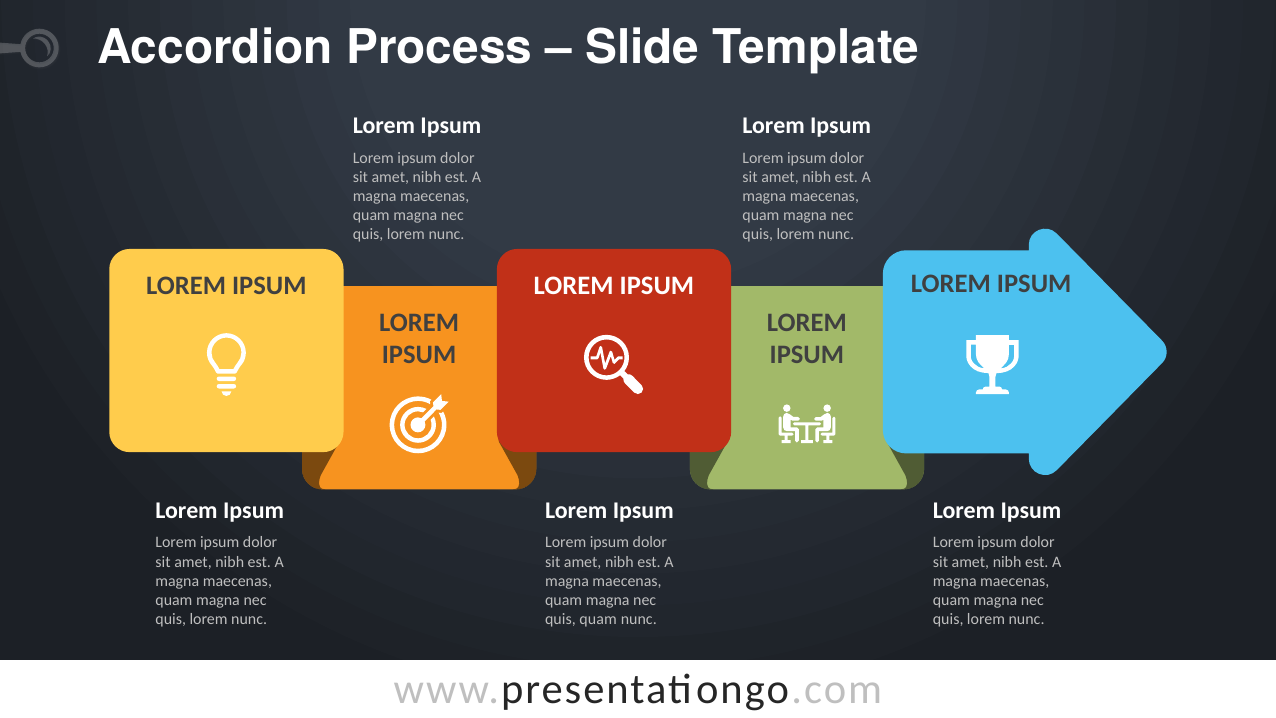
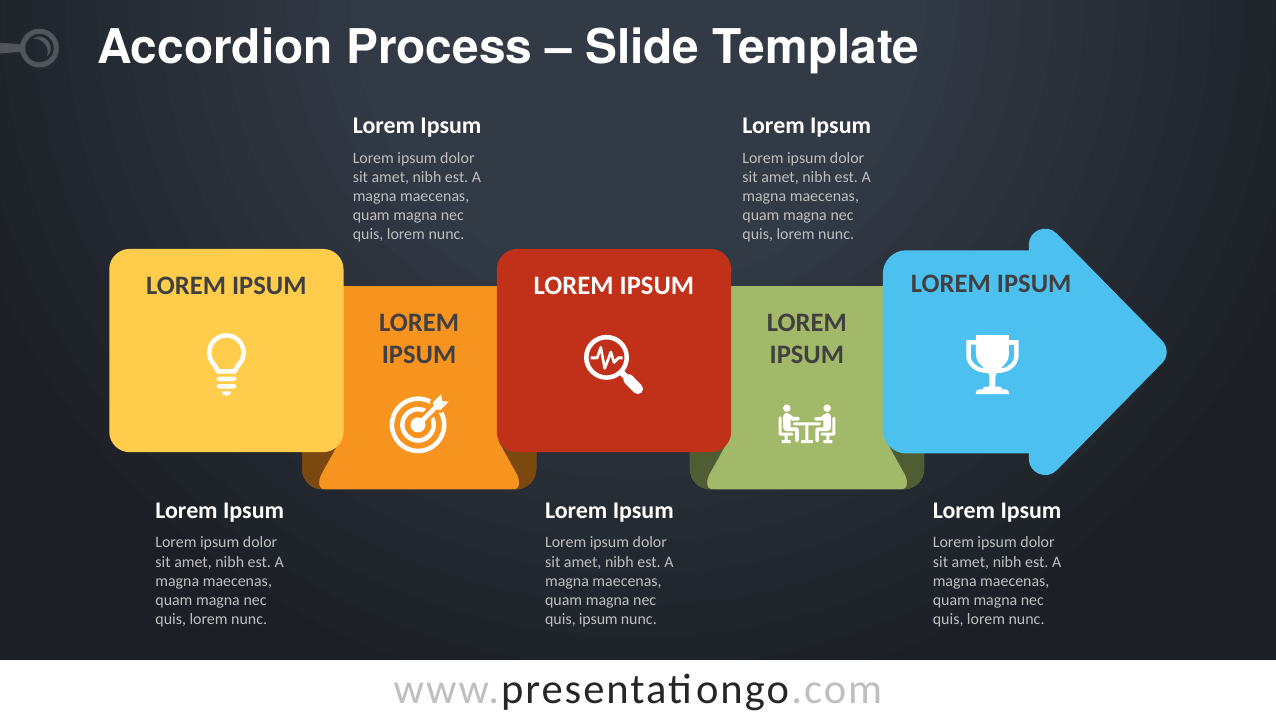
quis quam: quam -> ipsum
